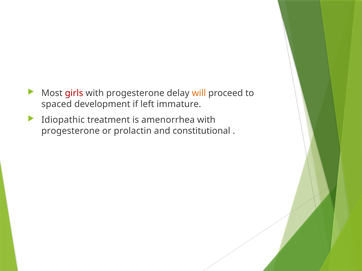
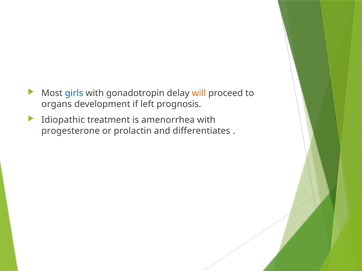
girls colour: red -> blue
progesterone at (135, 93): progesterone -> gonadotropin
spaced: spaced -> organs
immature: immature -> prognosis
constitutional: constitutional -> differentiates
